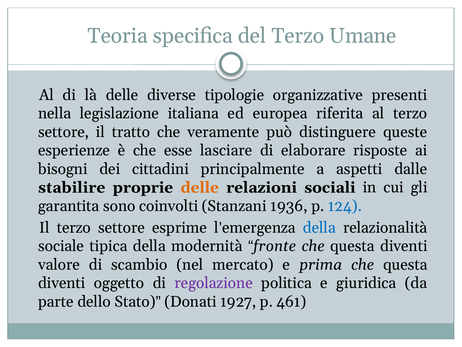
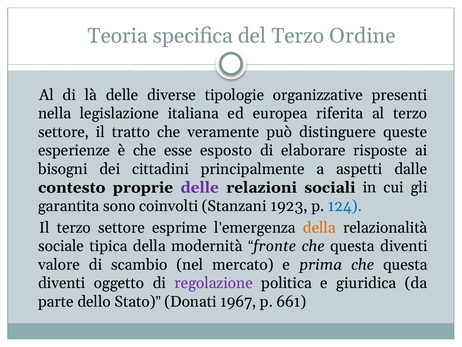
Umane: Umane -> Ordine
lasciare: lasciare -> esposto
stabilire: stabilire -> contesto
delle at (200, 187) colour: orange -> purple
1936: 1936 -> 1923
della at (319, 227) colour: blue -> orange
1927: 1927 -> 1967
461: 461 -> 661
